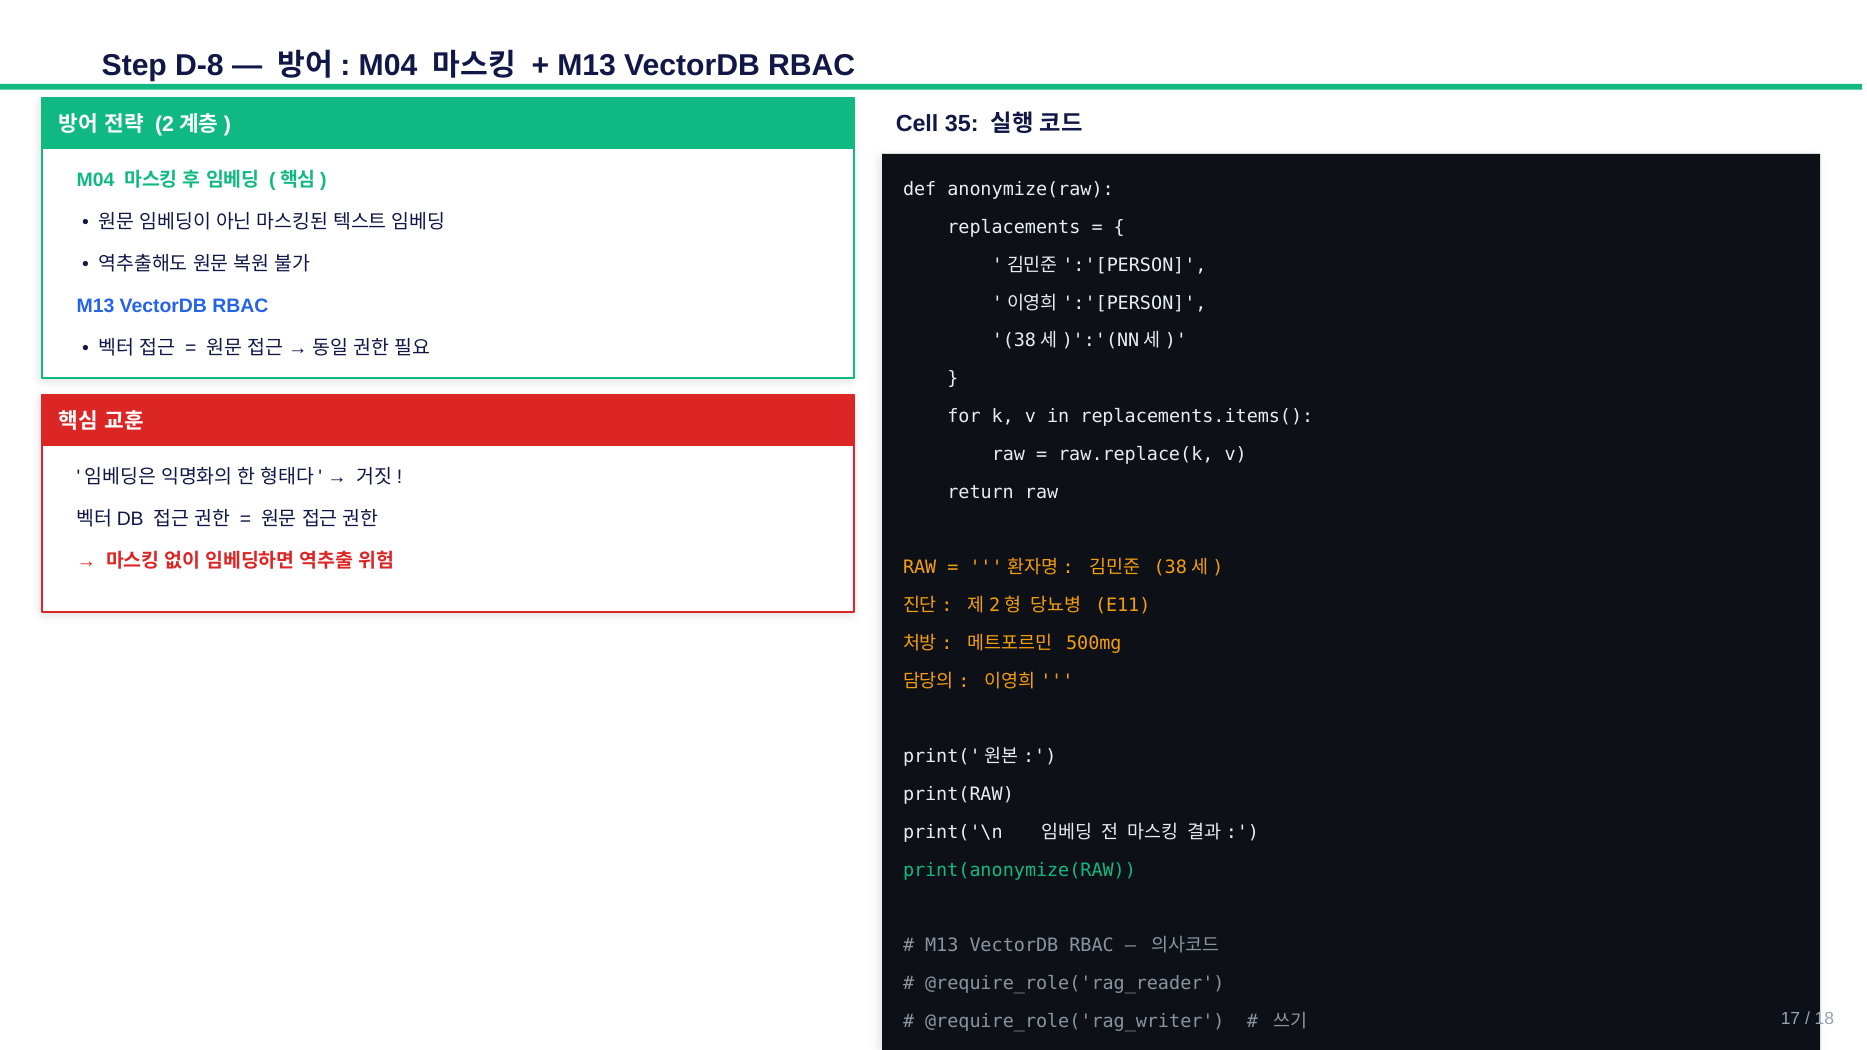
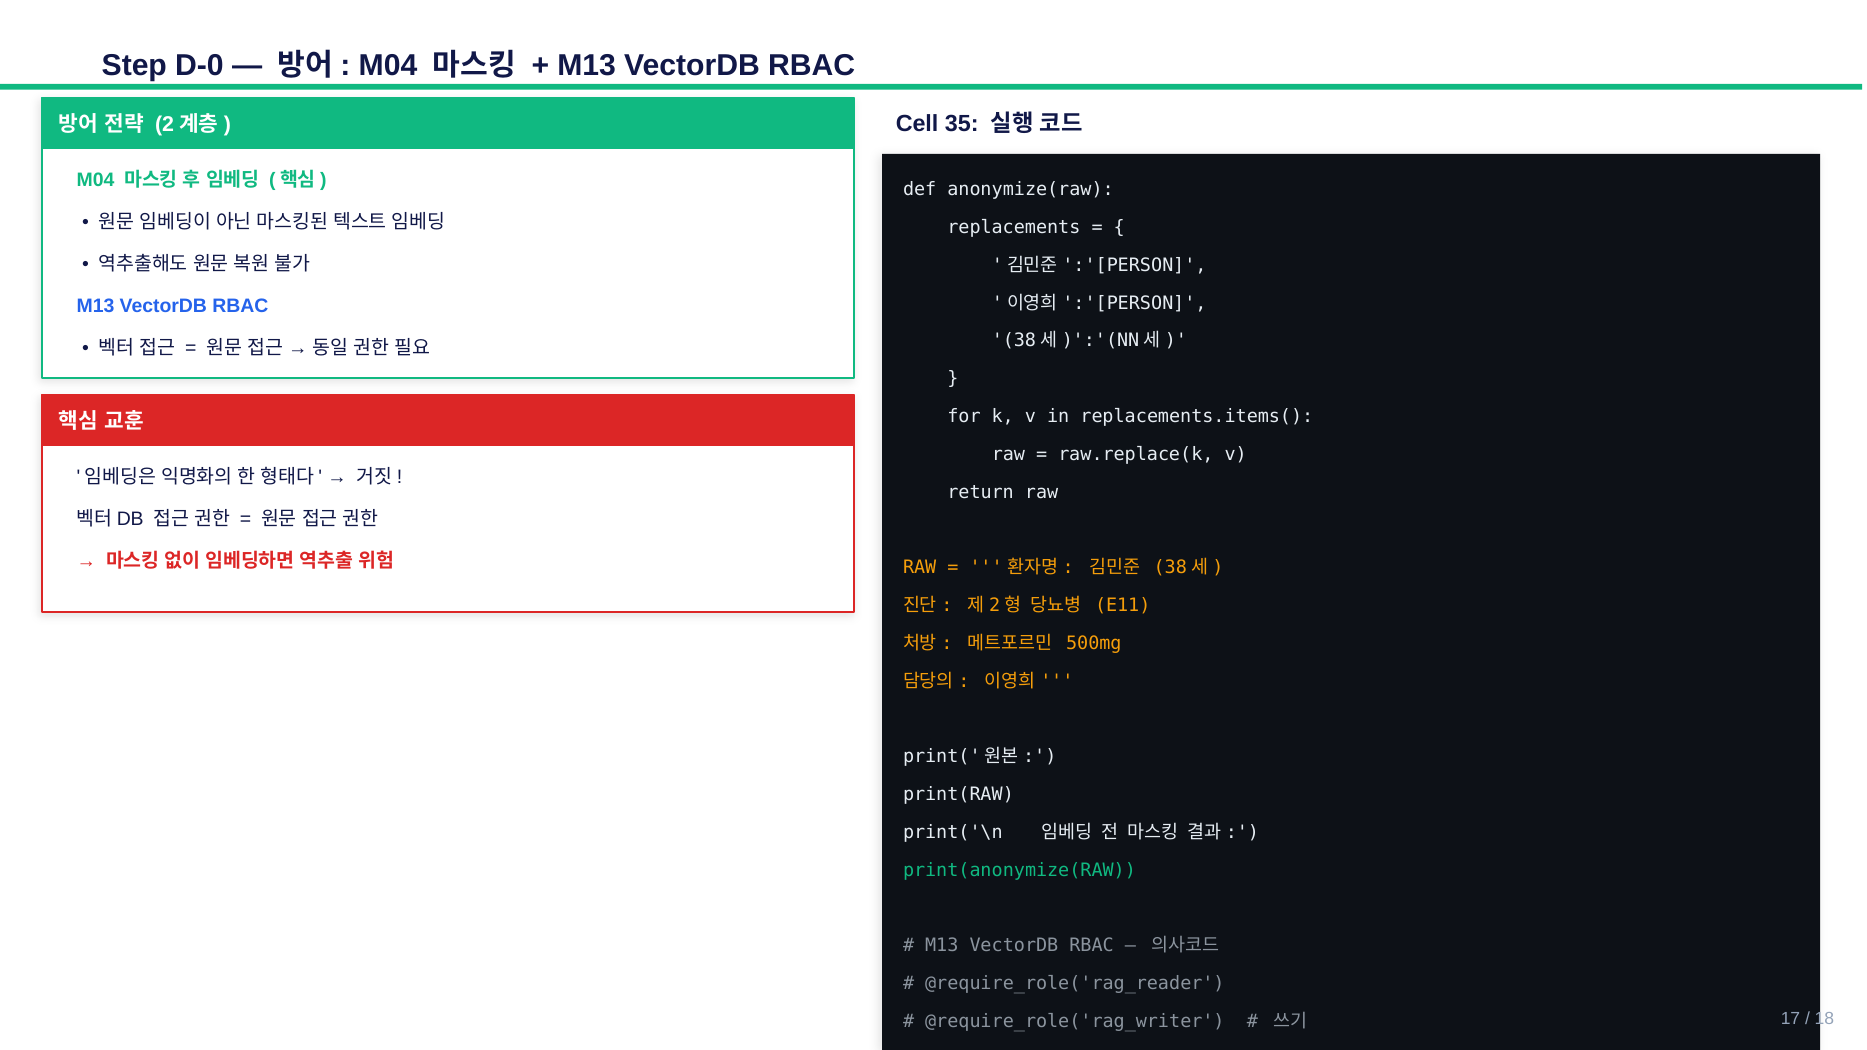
D-8: D-8 -> D-0
